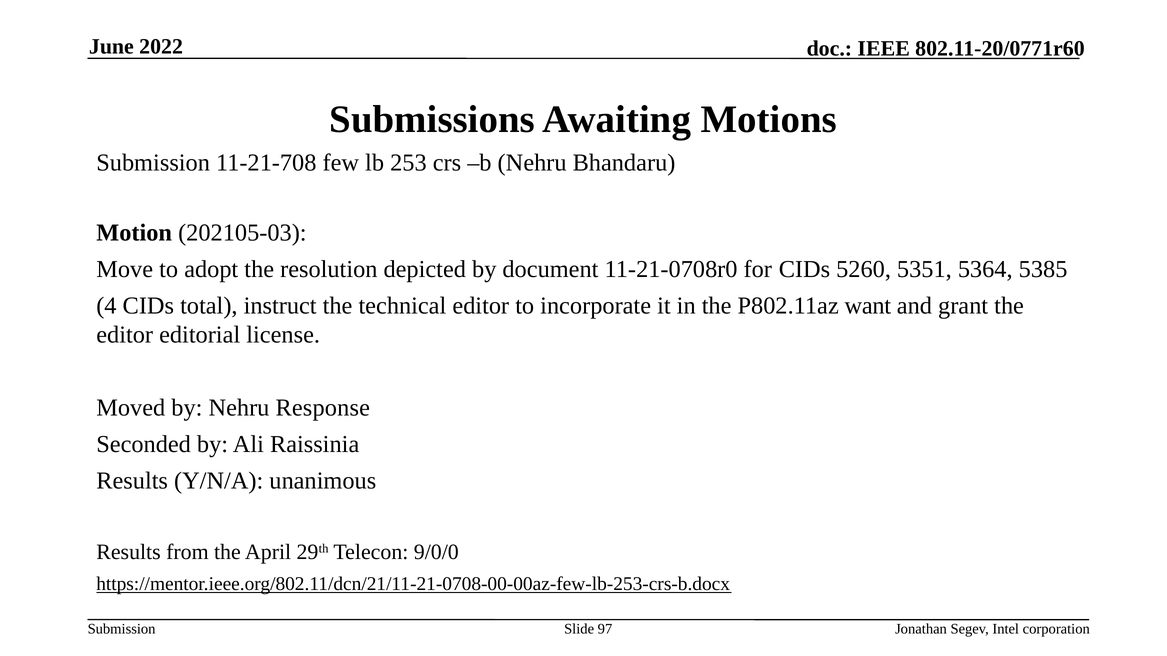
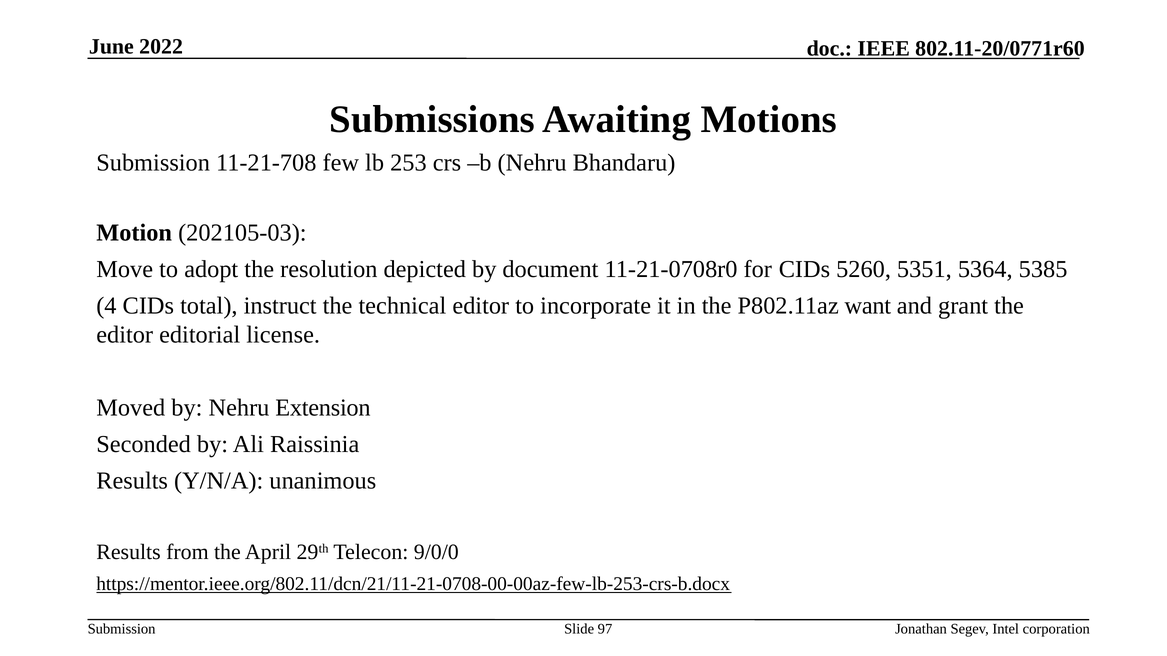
Response: Response -> Extension
